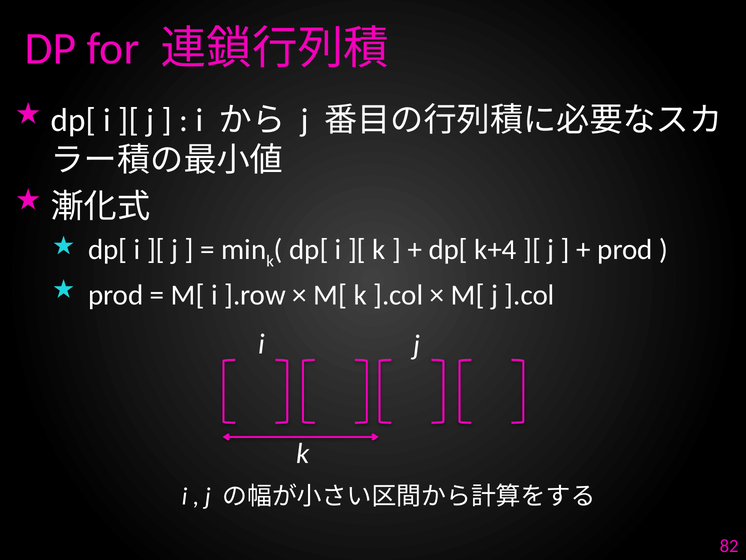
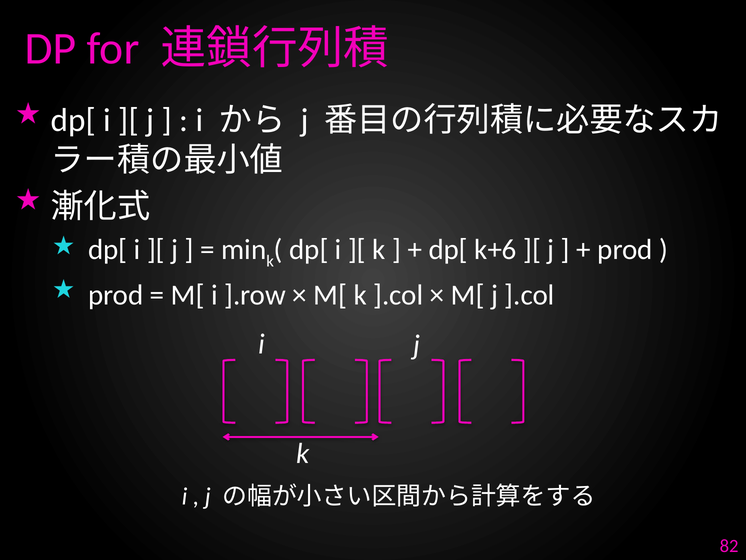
k+4: k+4 -> k+6
